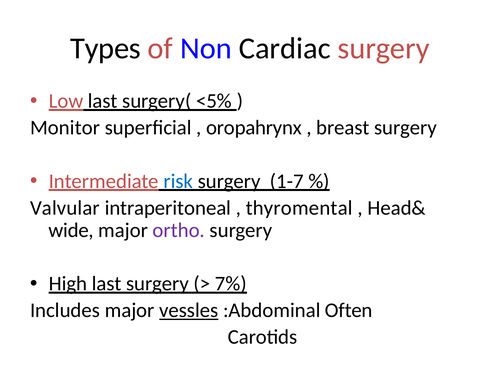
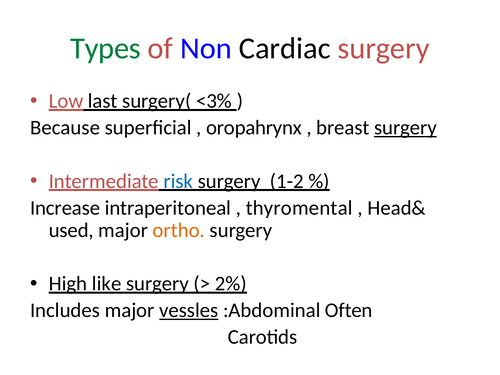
Types colour: black -> green
<5%: <5% -> <3%
Monitor: Monitor -> Because
surgery at (405, 128) underline: none -> present
1-7: 1-7 -> 1-2
Valvular: Valvular -> Increase
wide: wide -> used
ortho colour: purple -> orange
High last: last -> like
7%: 7% -> 2%
